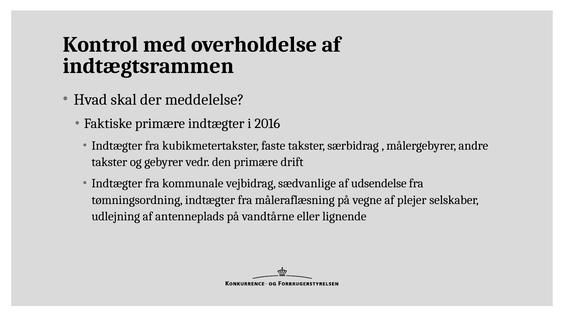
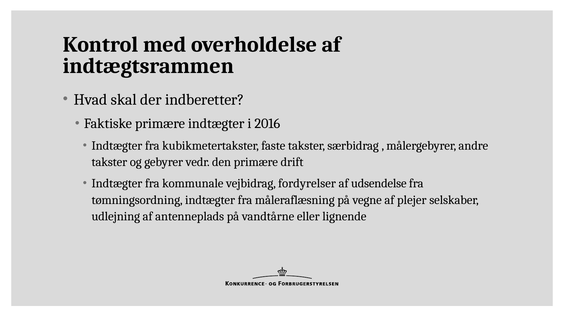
meddelelse: meddelelse -> indberetter
sædvanlige: sædvanlige -> fordyrelser
